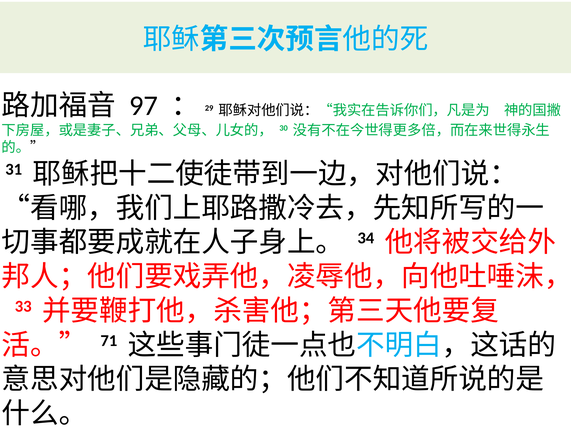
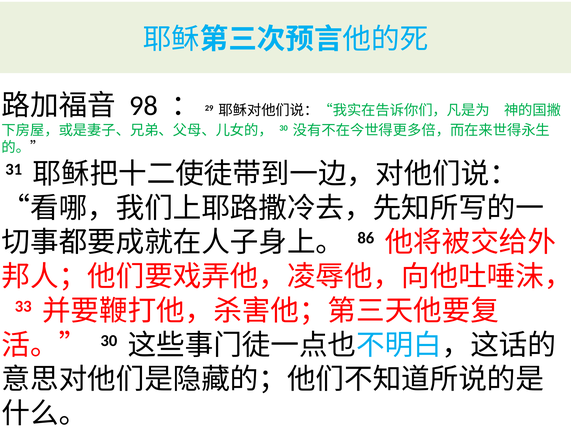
97: 97 -> 98
34: 34 -> 86
71 at (109, 341): 71 -> 30
